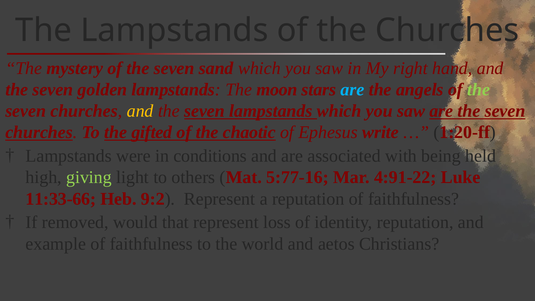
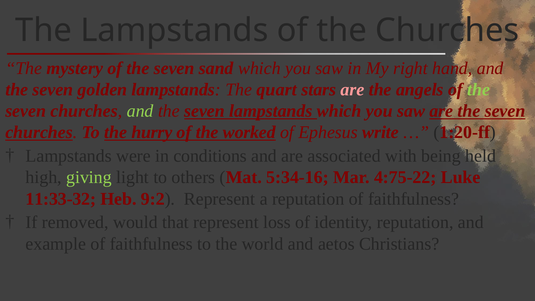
moon: moon -> quart
are at (353, 90) colour: light blue -> pink
and at (140, 111) colour: yellow -> light green
gifted: gifted -> hurry
chaotic: chaotic -> worked
5:77-16: 5:77-16 -> 5:34-16
4:91-22: 4:91-22 -> 4:75-22
11:33-66: 11:33-66 -> 11:33-32
